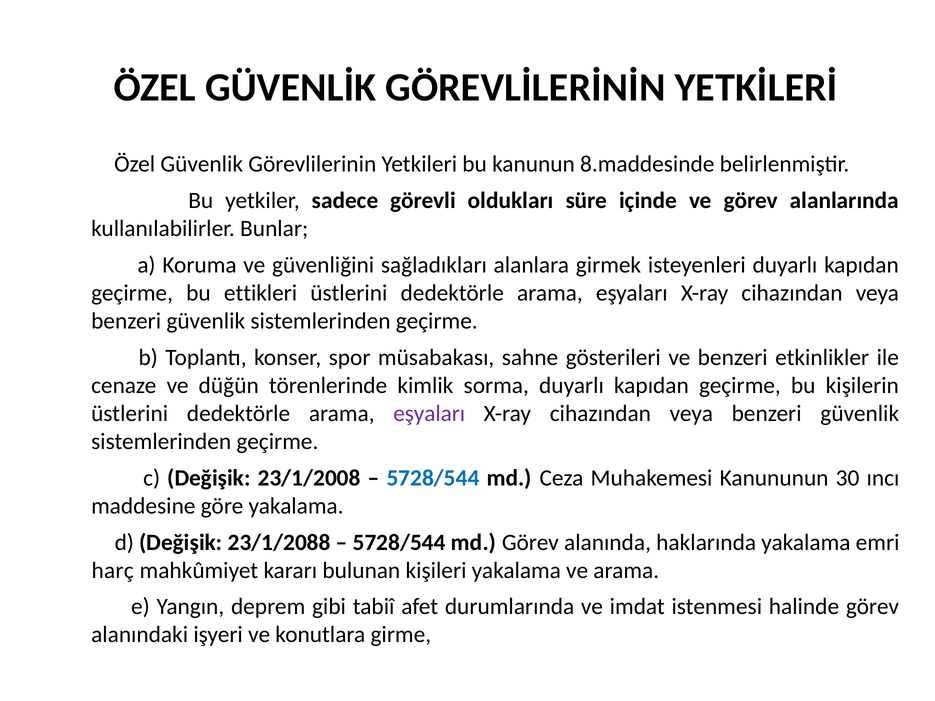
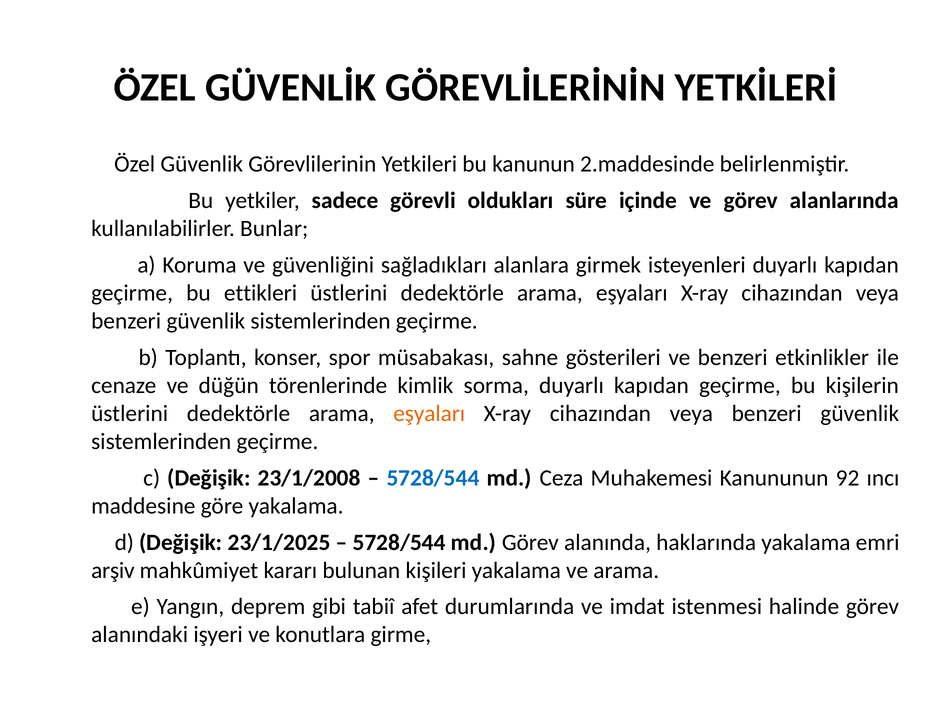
8.maddesinde: 8.maddesinde -> 2.maddesinde
eşyaları at (429, 414) colour: purple -> orange
30: 30 -> 92
23/1/2088: 23/1/2088 -> 23/1/2025
harç: harç -> arşiv
